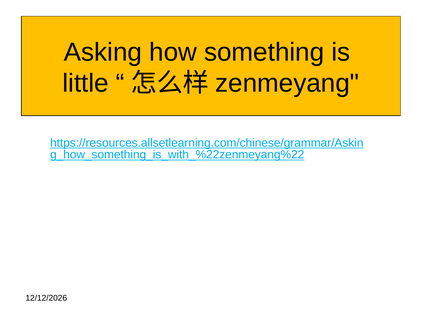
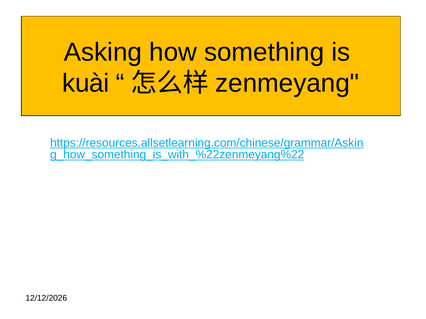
little: little -> kuài
